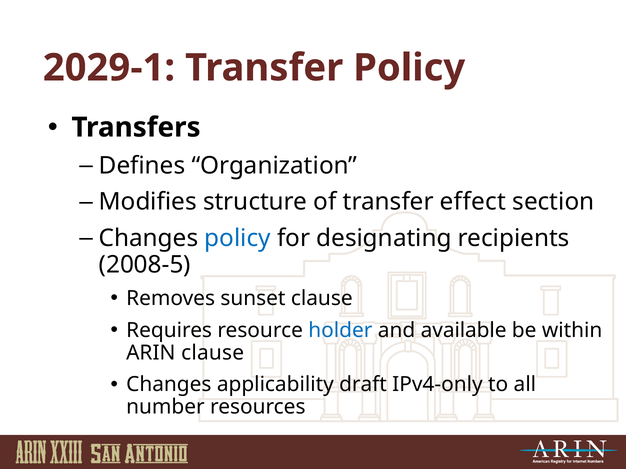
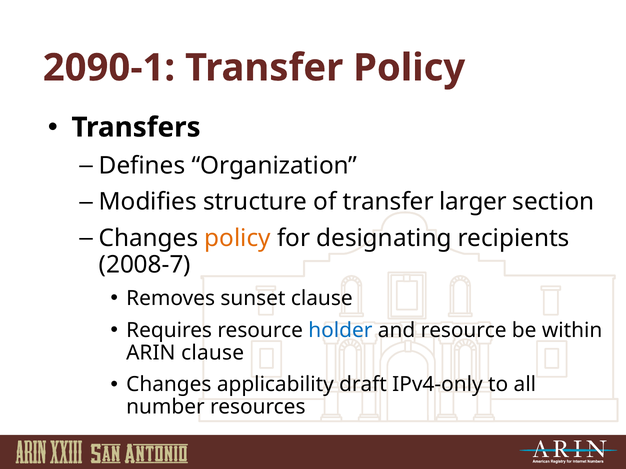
2029-1: 2029-1 -> 2090-1
effect: effect -> larger
policy at (238, 239) colour: blue -> orange
2008-5: 2008-5 -> 2008-7
and available: available -> resource
